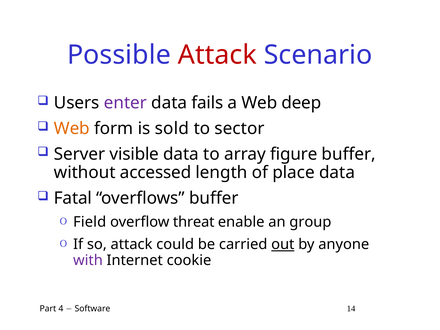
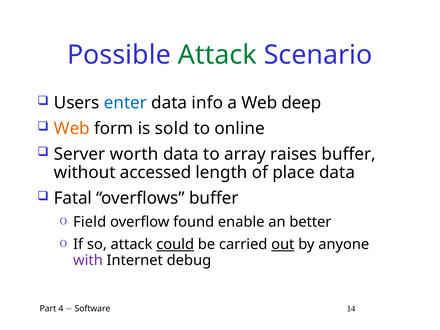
Attack at (217, 55) colour: red -> green
enter colour: purple -> blue
fails: fails -> info
sector: sector -> online
visible: visible -> worth
figure: figure -> raises
threat: threat -> found
group: group -> better
could underline: none -> present
cookie: cookie -> debug
